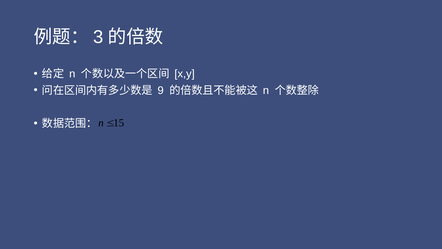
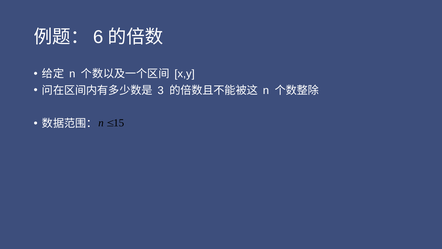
3: 3 -> 6
9: 9 -> 3
